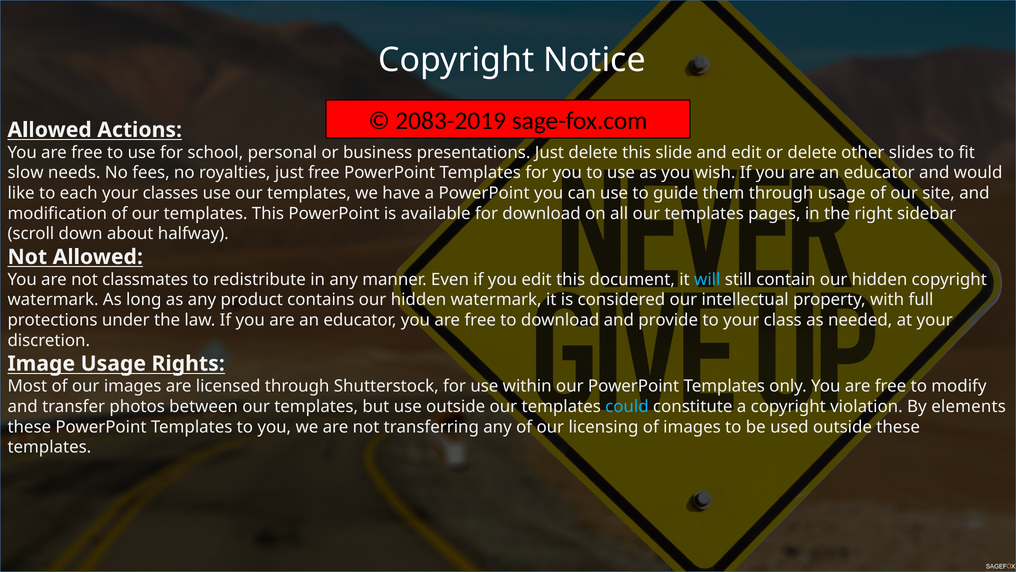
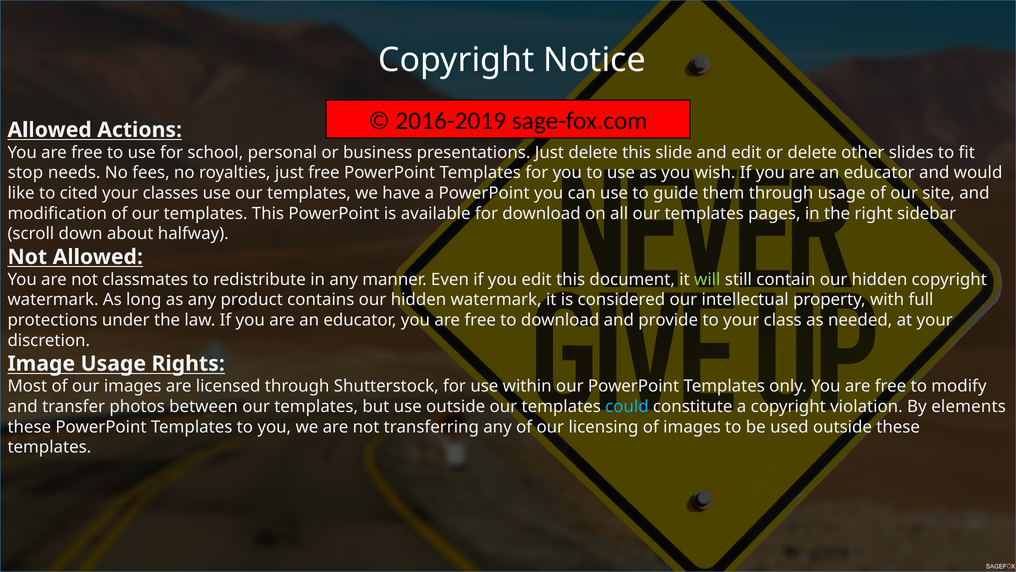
2083-2019: 2083-2019 -> 2016-2019
slow: slow -> stop
each: each -> cited
will colour: light blue -> light green
